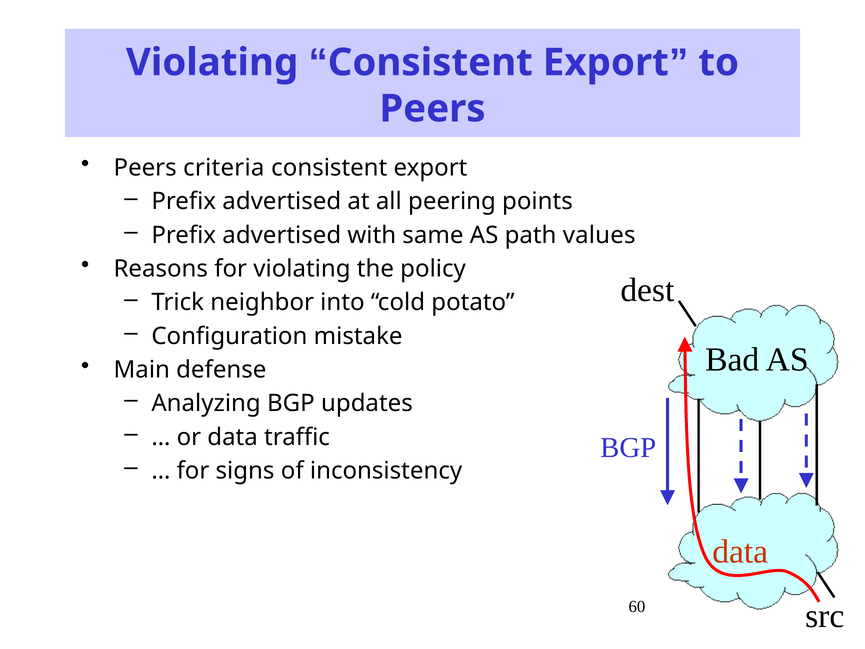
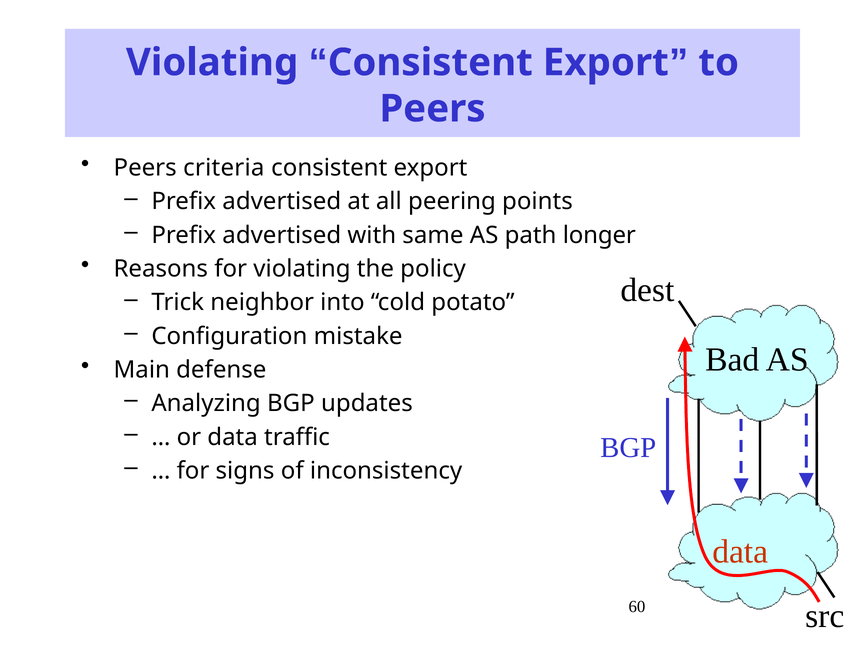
values: values -> longer
